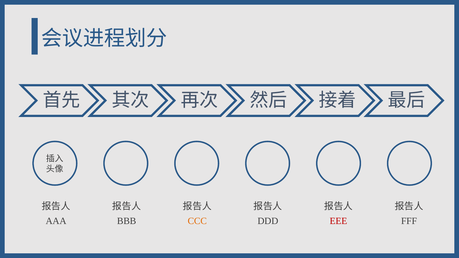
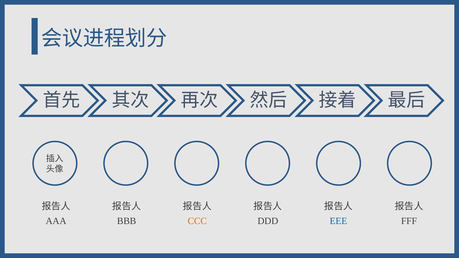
EEE colour: red -> blue
